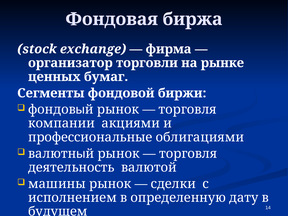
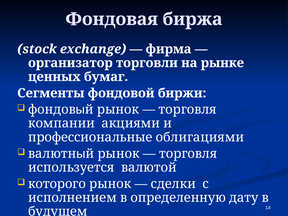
деятельность: деятельность -> используется
машины: машины -> которого
